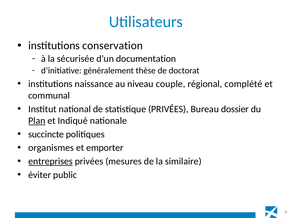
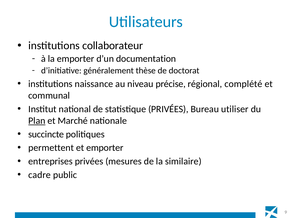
conservation: conservation -> collaborateur
la sécurisée: sécurisée -> emporter
couple: couple -> précise
dossier: dossier -> utiliser
Indiqué: Indiqué -> Marché
organismes: organismes -> permettent
entreprises underline: present -> none
éviter: éviter -> cadre
